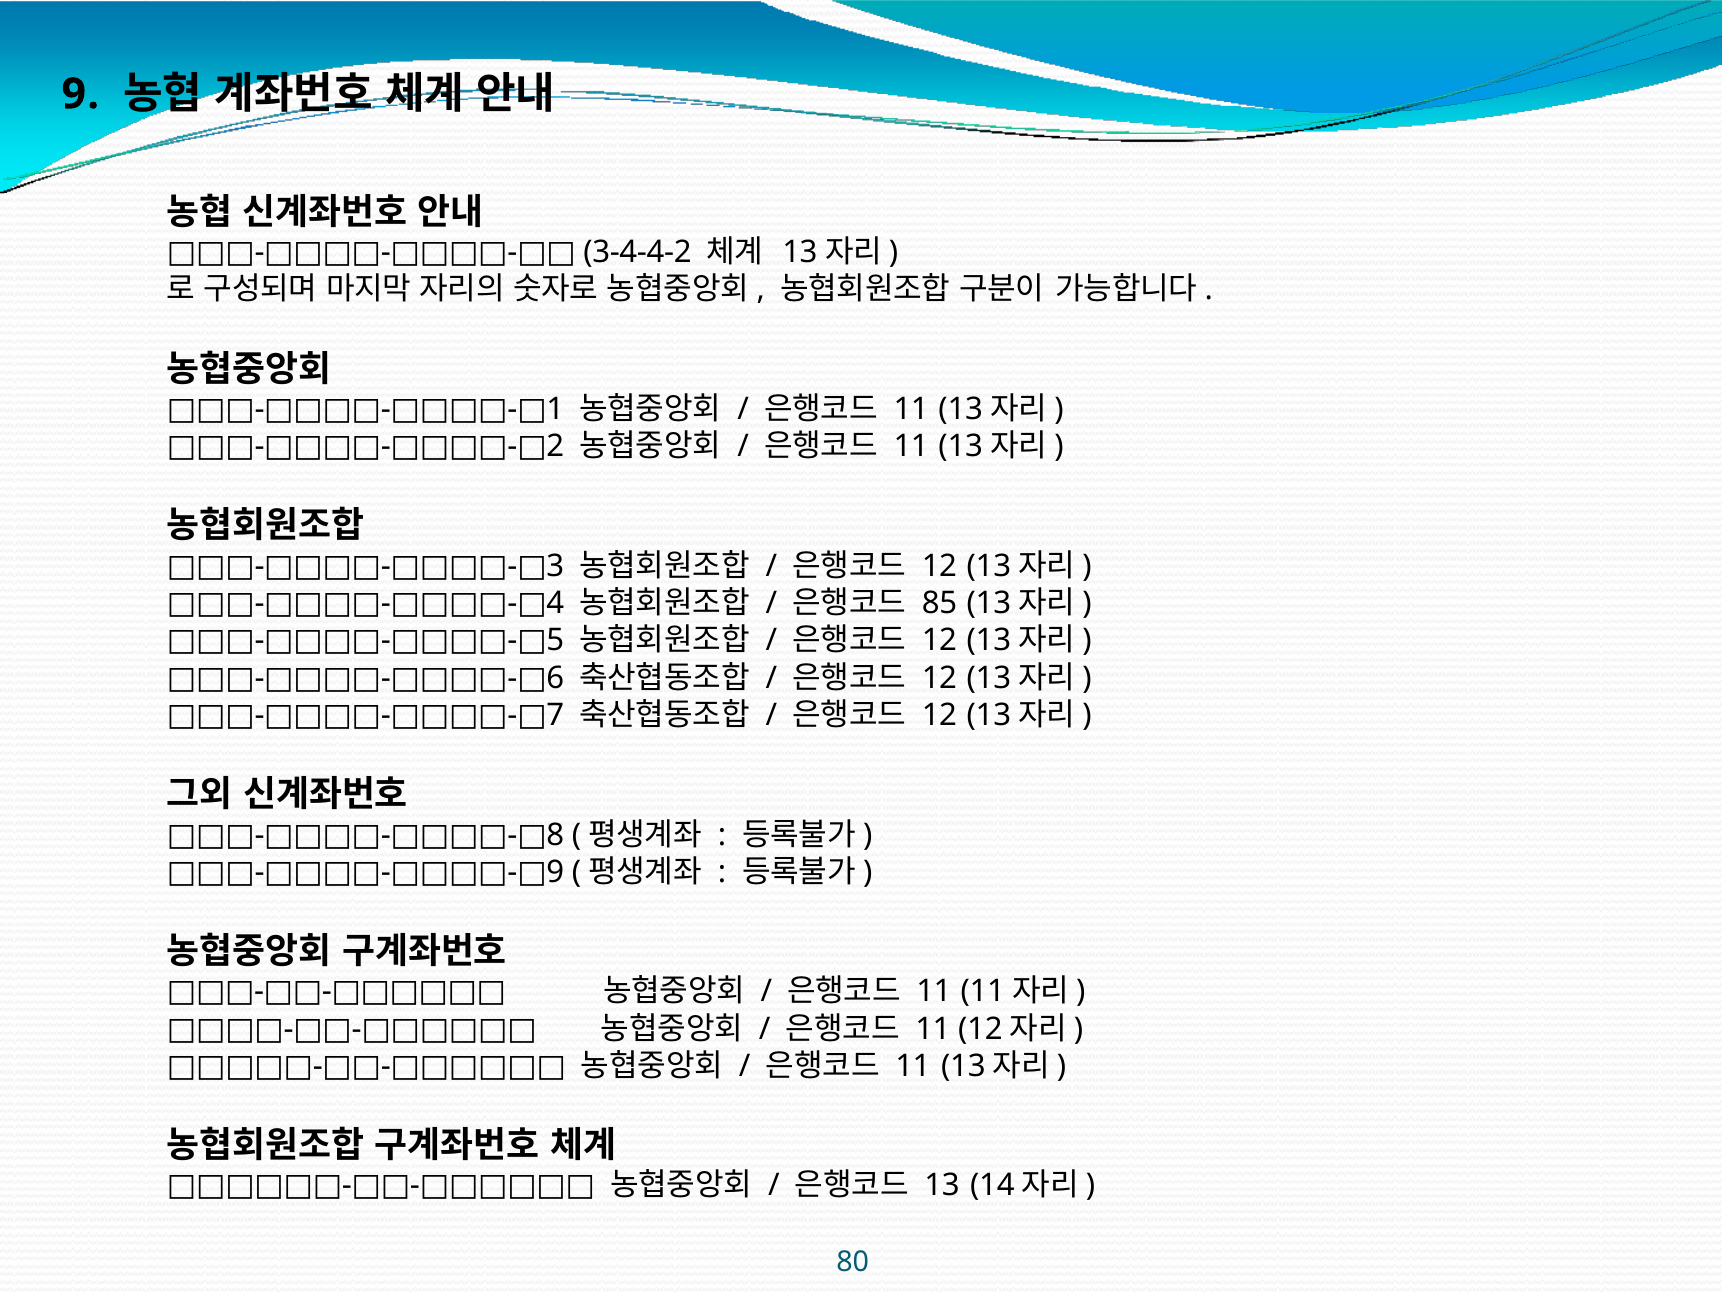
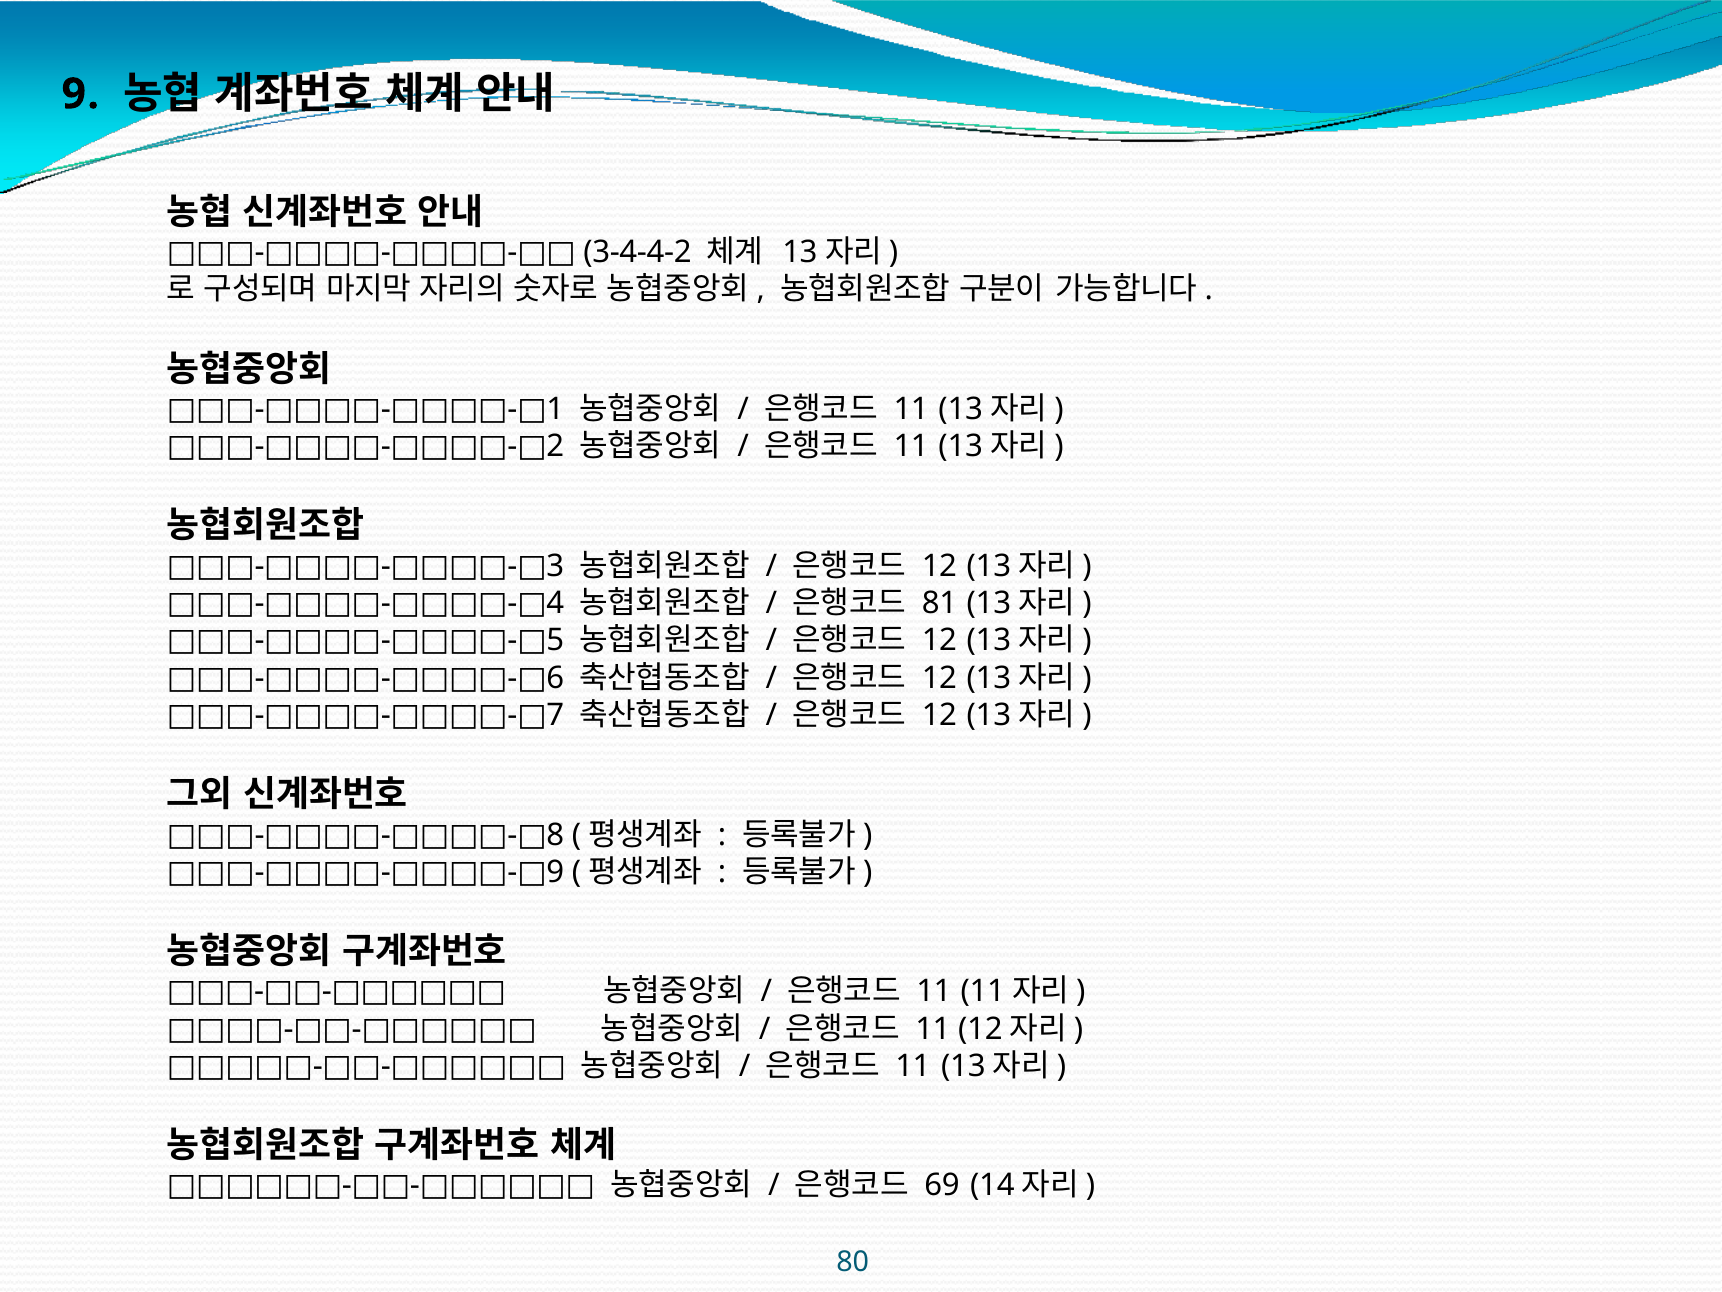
85: 85 -> 81
13: 13 -> 69
